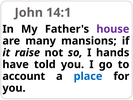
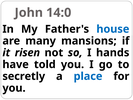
14:1: 14:1 -> 14:0
house colour: purple -> blue
raise: raise -> risen
account: account -> secretly
